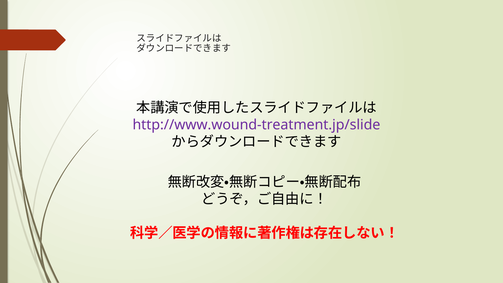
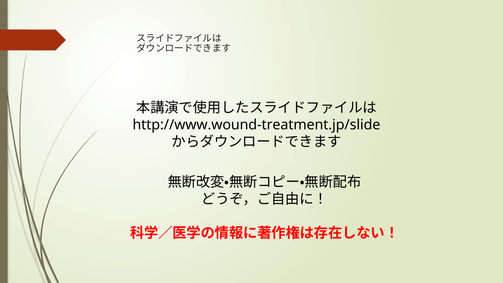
http://www.wound-treatment.jp/slide colour: purple -> black
